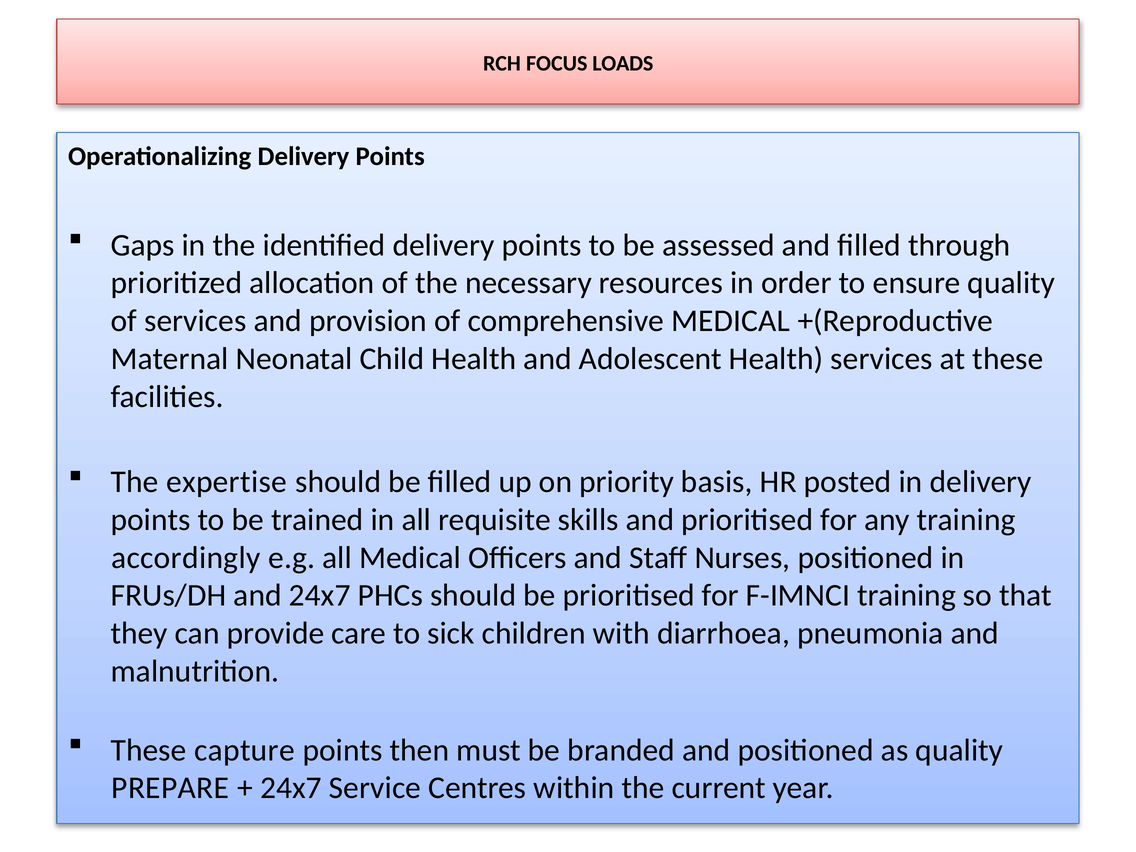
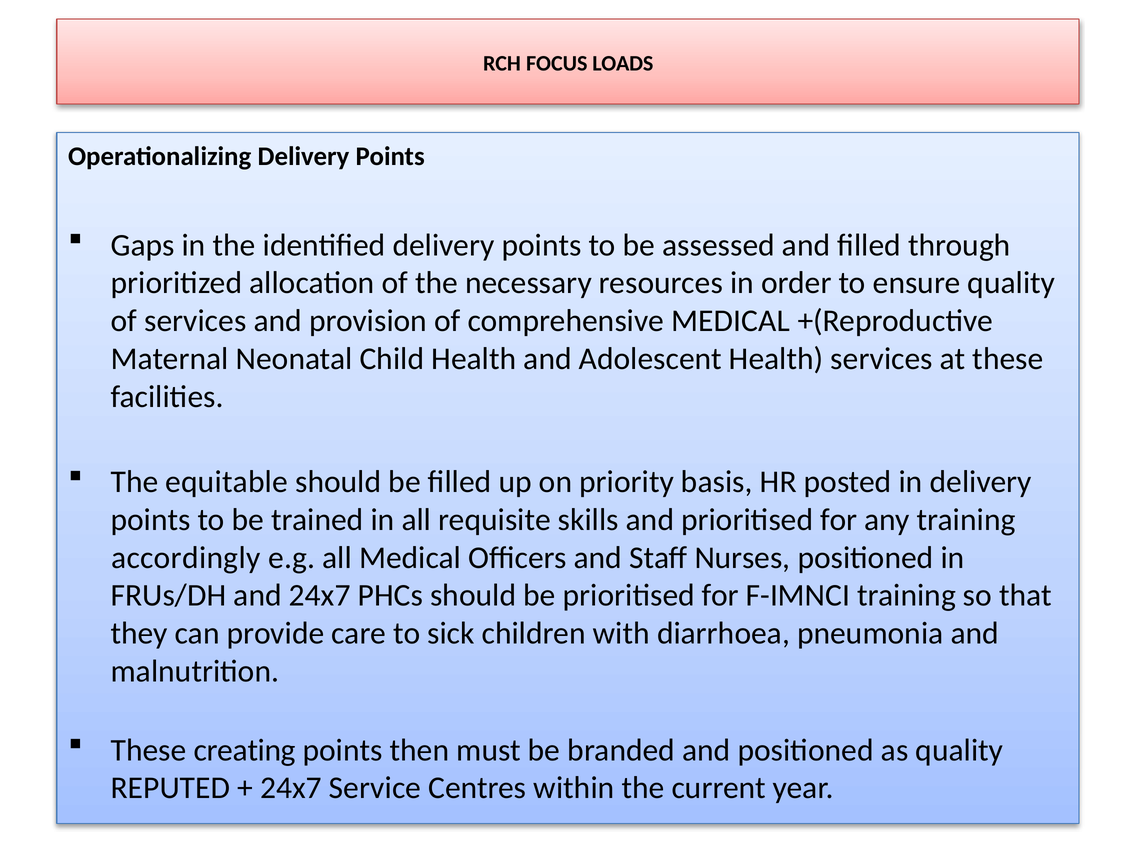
expertise: expertise -> equitable
capture: capture -> creating
PREPARE: PREPARE -> REPUTED
